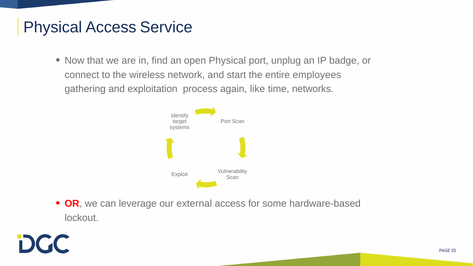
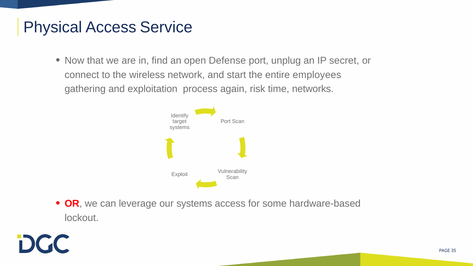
open Physical: Physical -> Defense
badge: badge -> secret
like: like -> risk
our external: external -> systems
